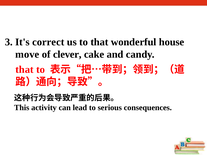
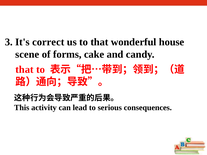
move: move -> scene
clever: clever -> forms
